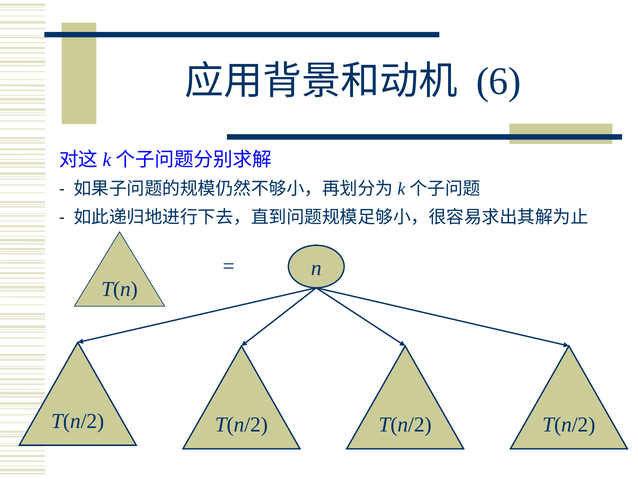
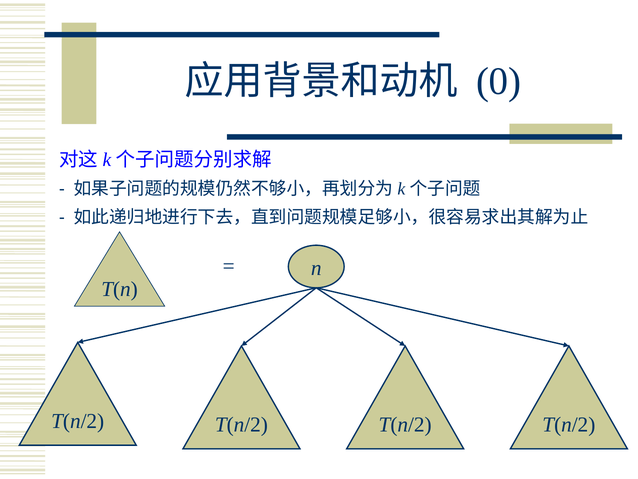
6: 6 -> 0
